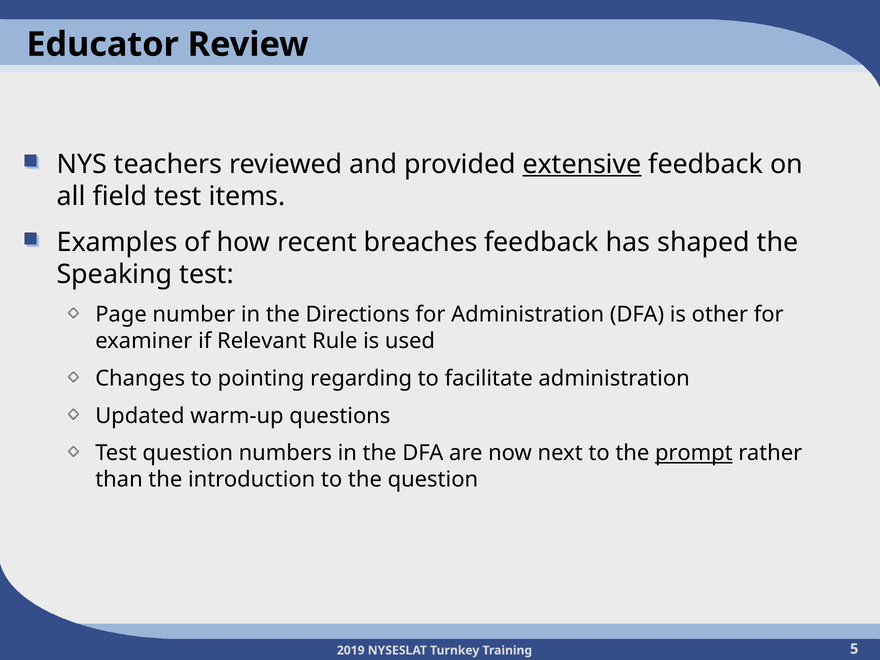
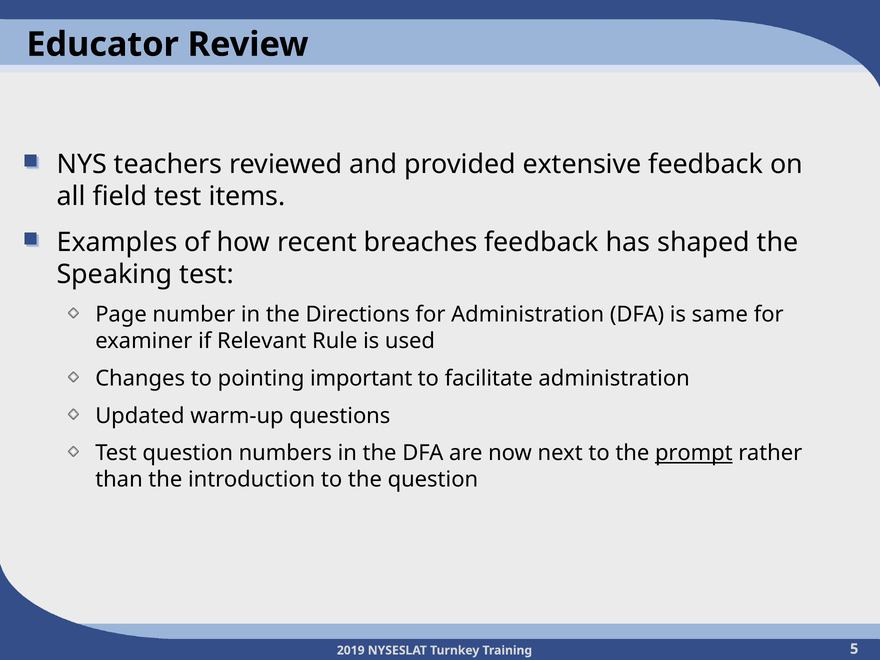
extensive underline: present -> none
other: other -> same
regarding: regarding -> important
